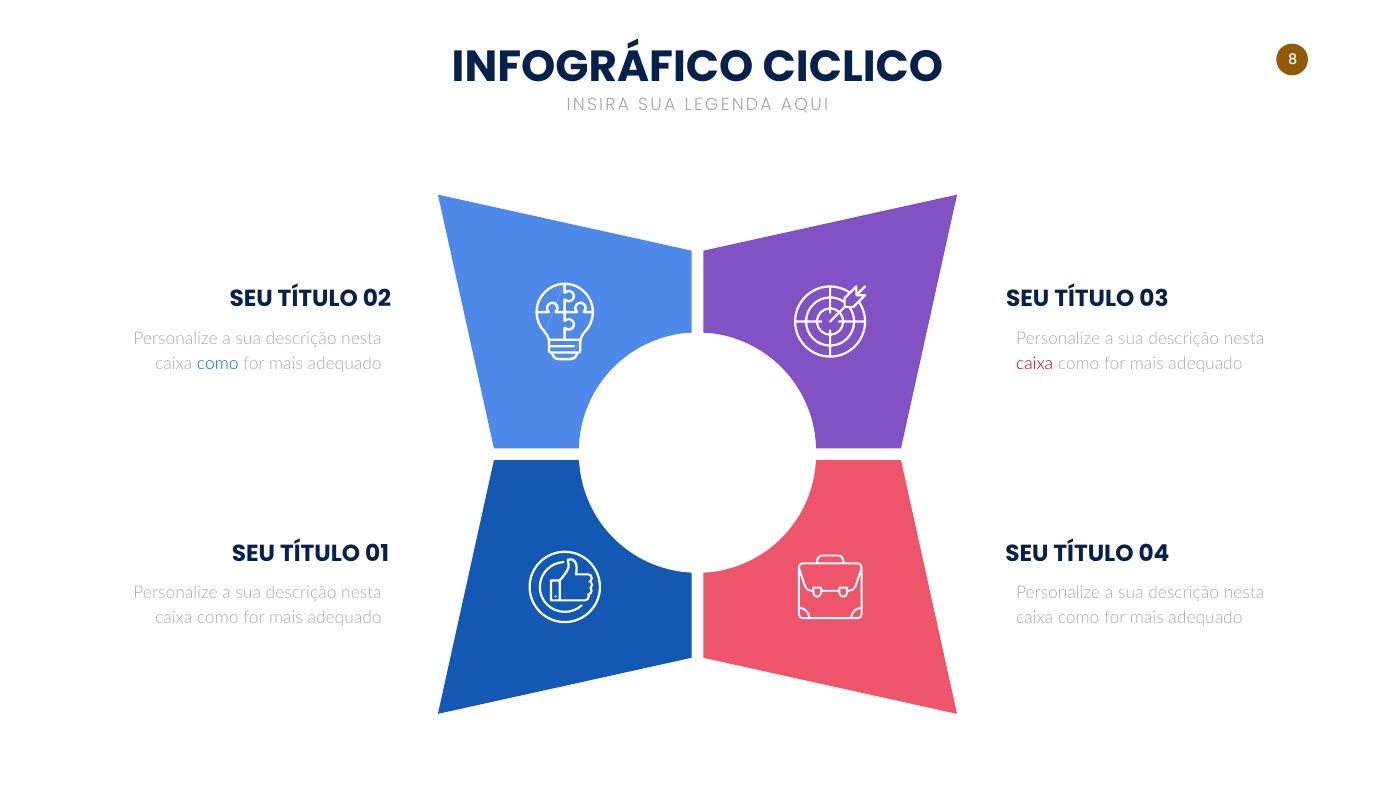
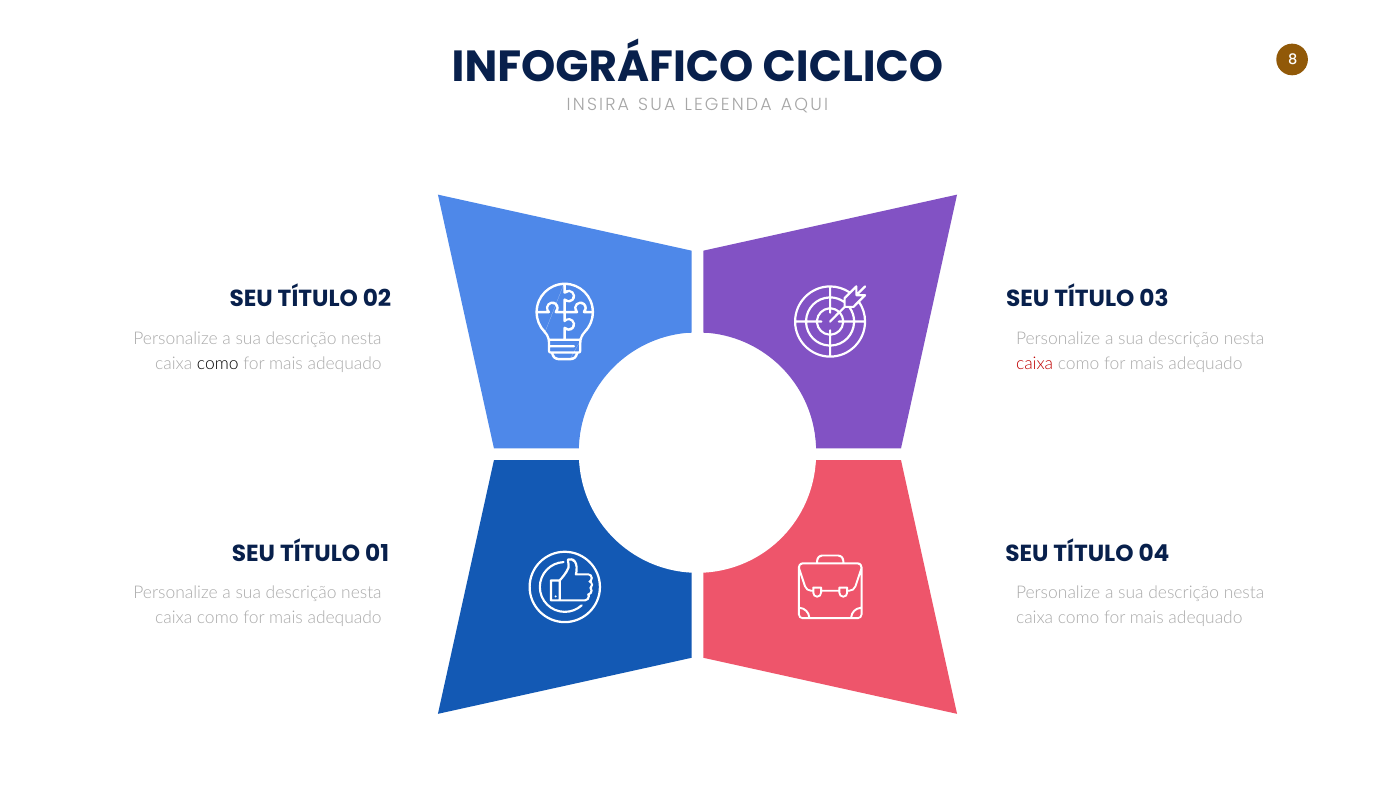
como at (218, 364) colour: blue -> black
